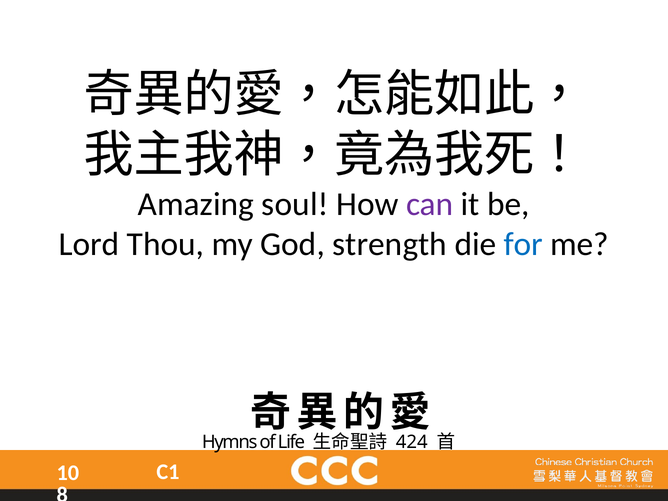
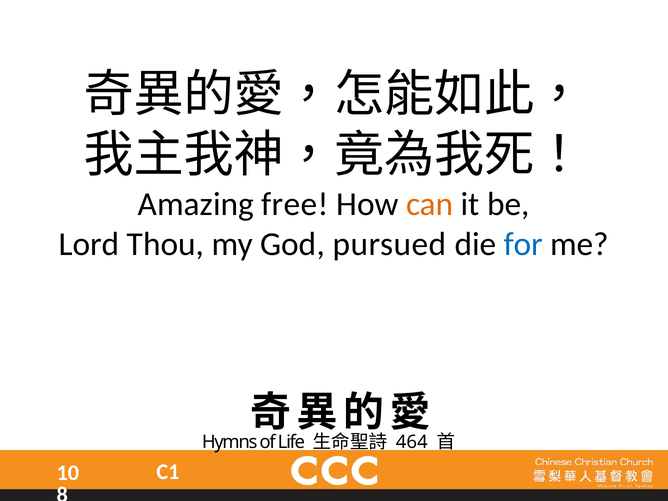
soul: soul -> free
can colour: purple -> orange
strength: strength -> pursued
424: 424 -> 464
